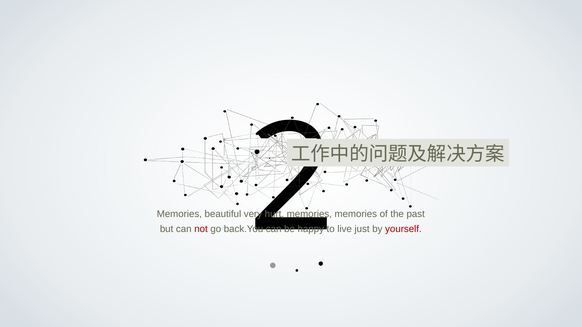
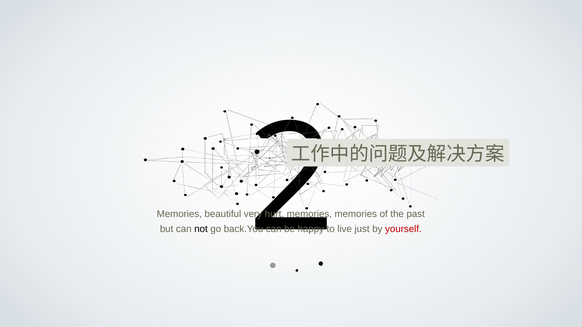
not colour: red -> black
